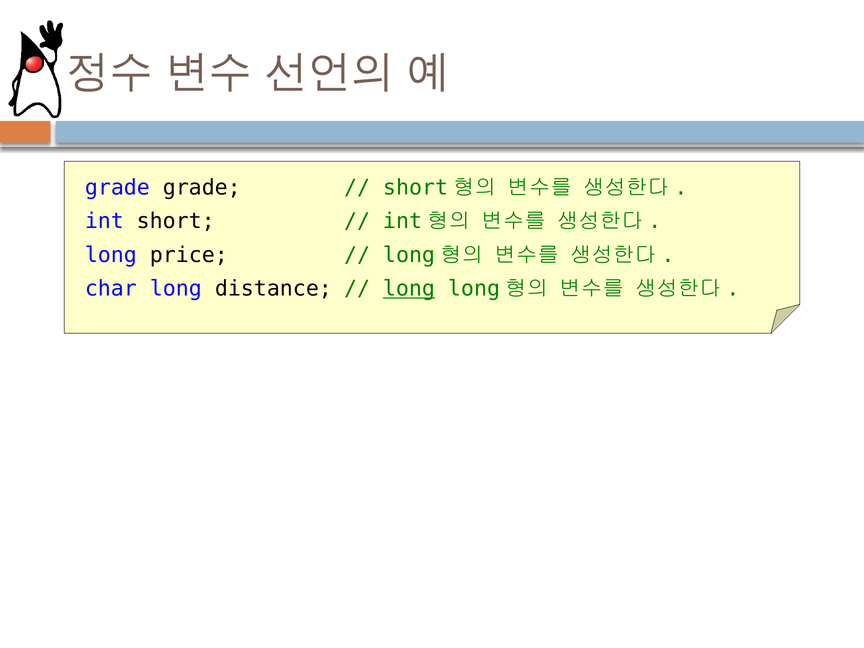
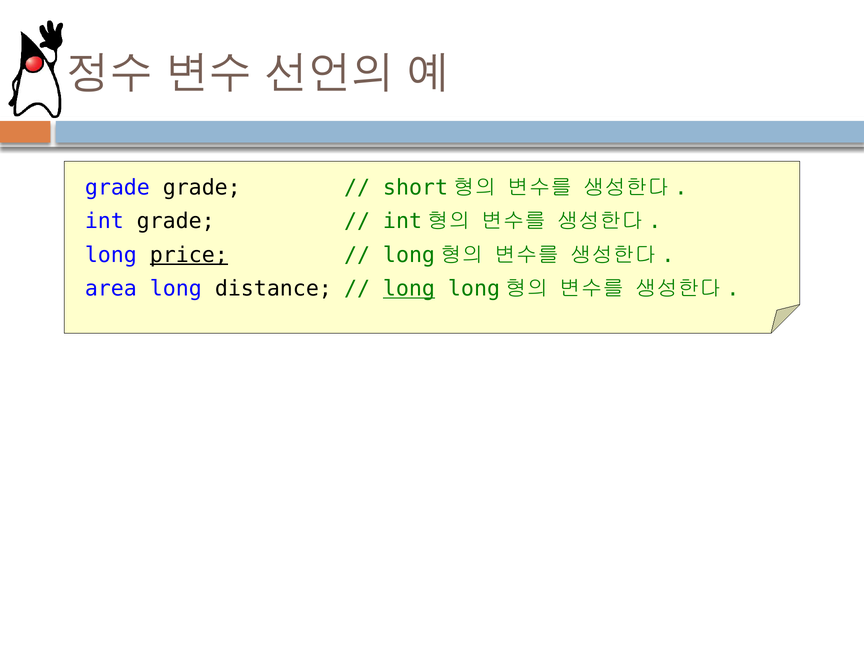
int short: short -> grade
price underline: none -> present
char: char -> area
